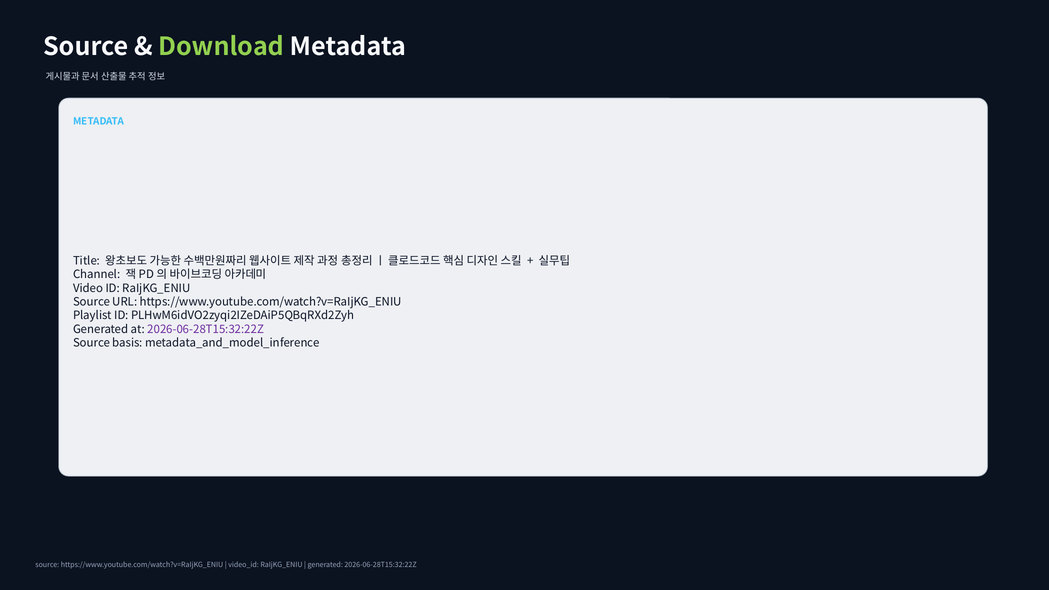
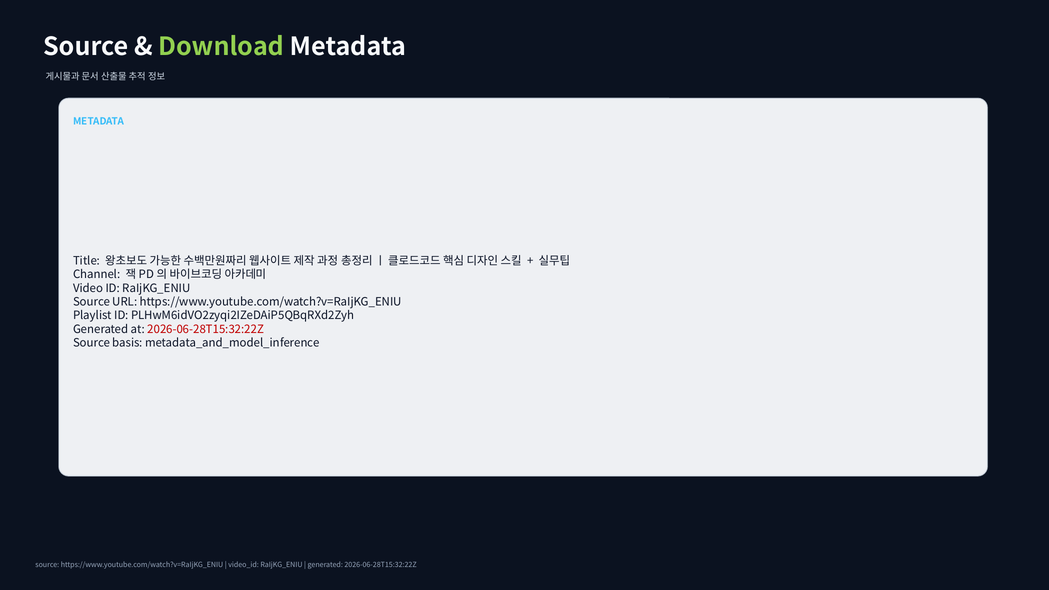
2026-06-28T15:32:22Z at (206, 329) colour: purple -> red
